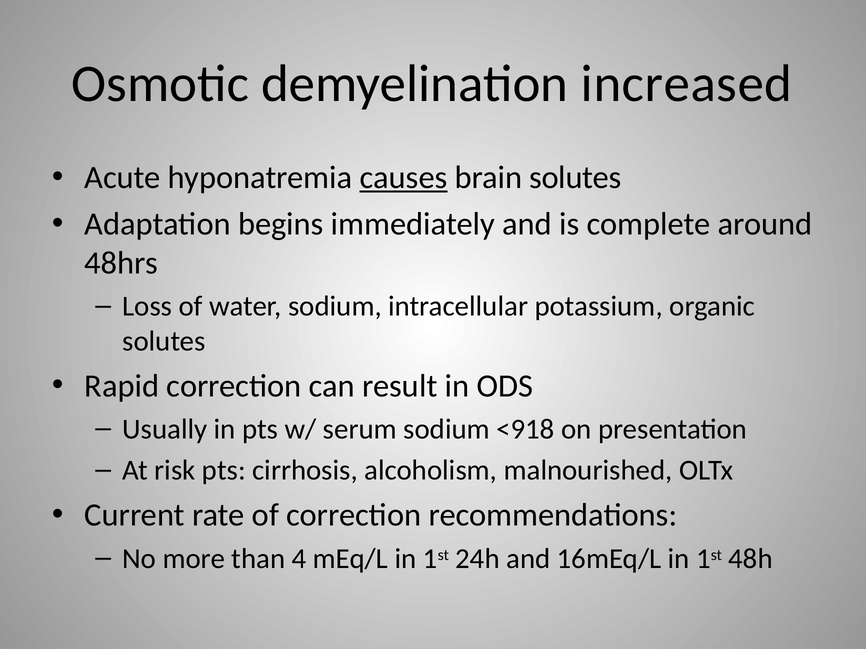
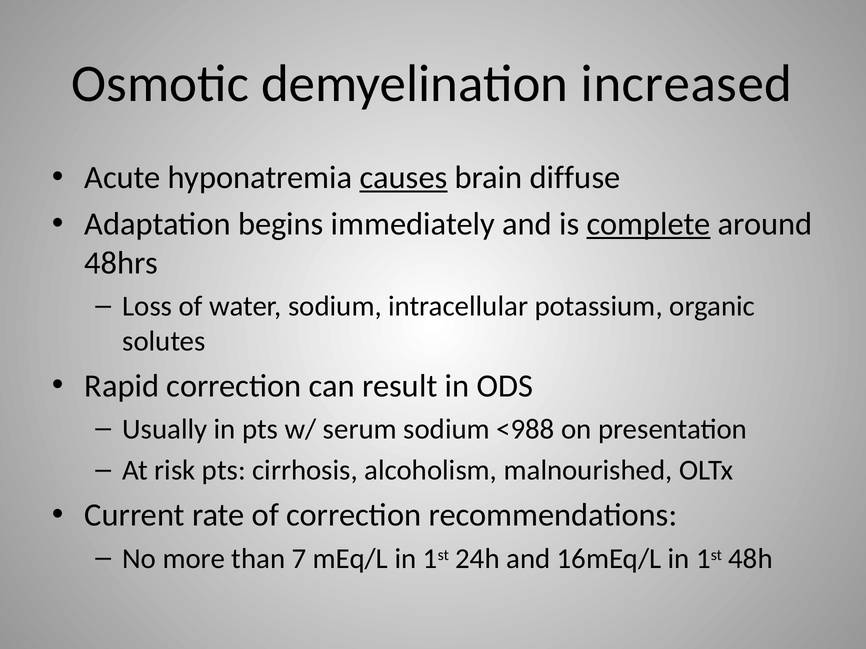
brain solutes: solutes -> diffuse
complete underline: none -> present
<918: <918 -> <988
4: 4 -> 7
